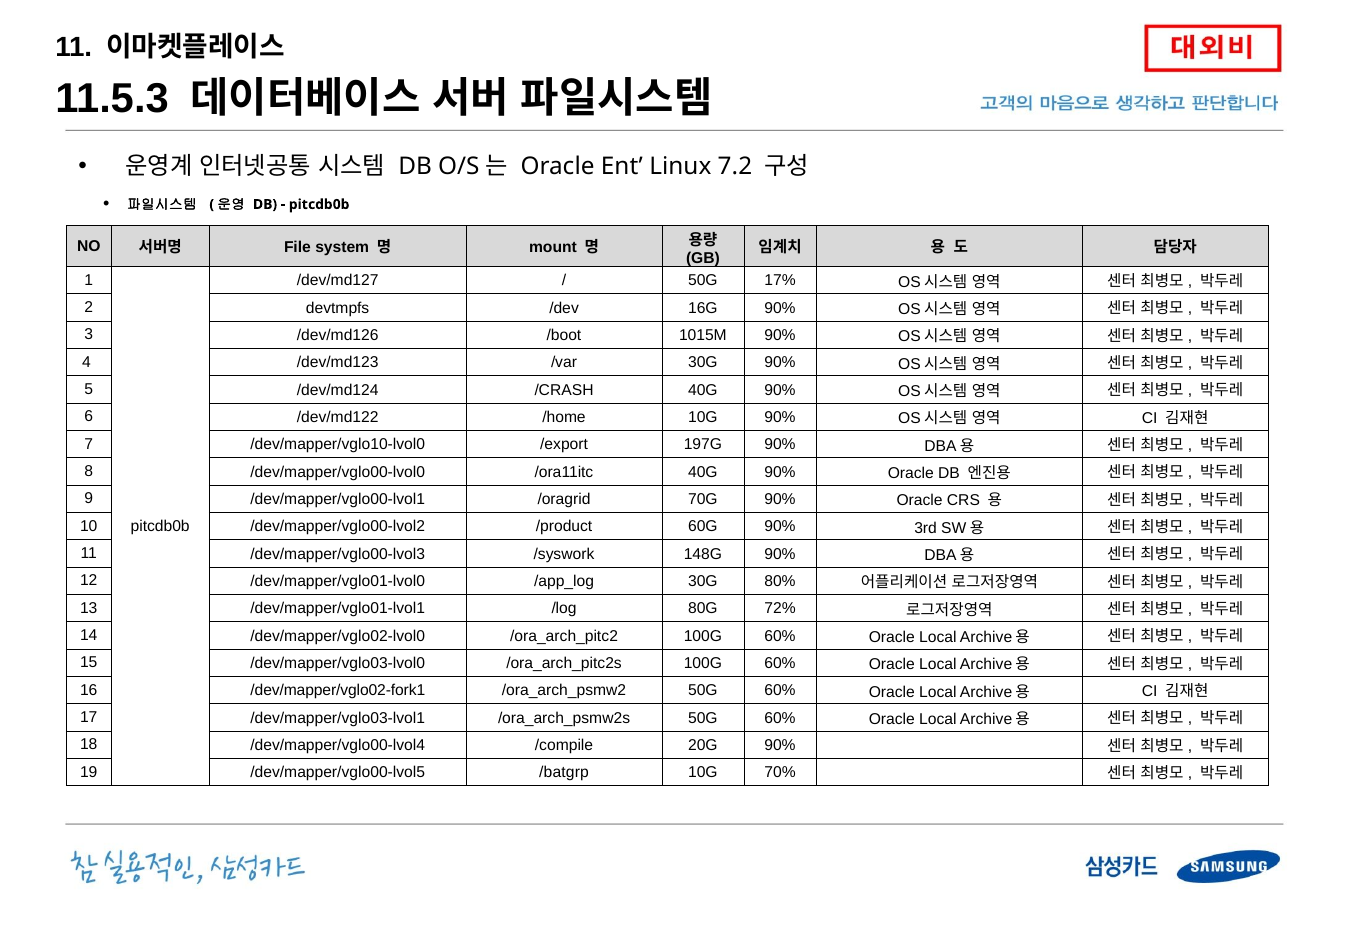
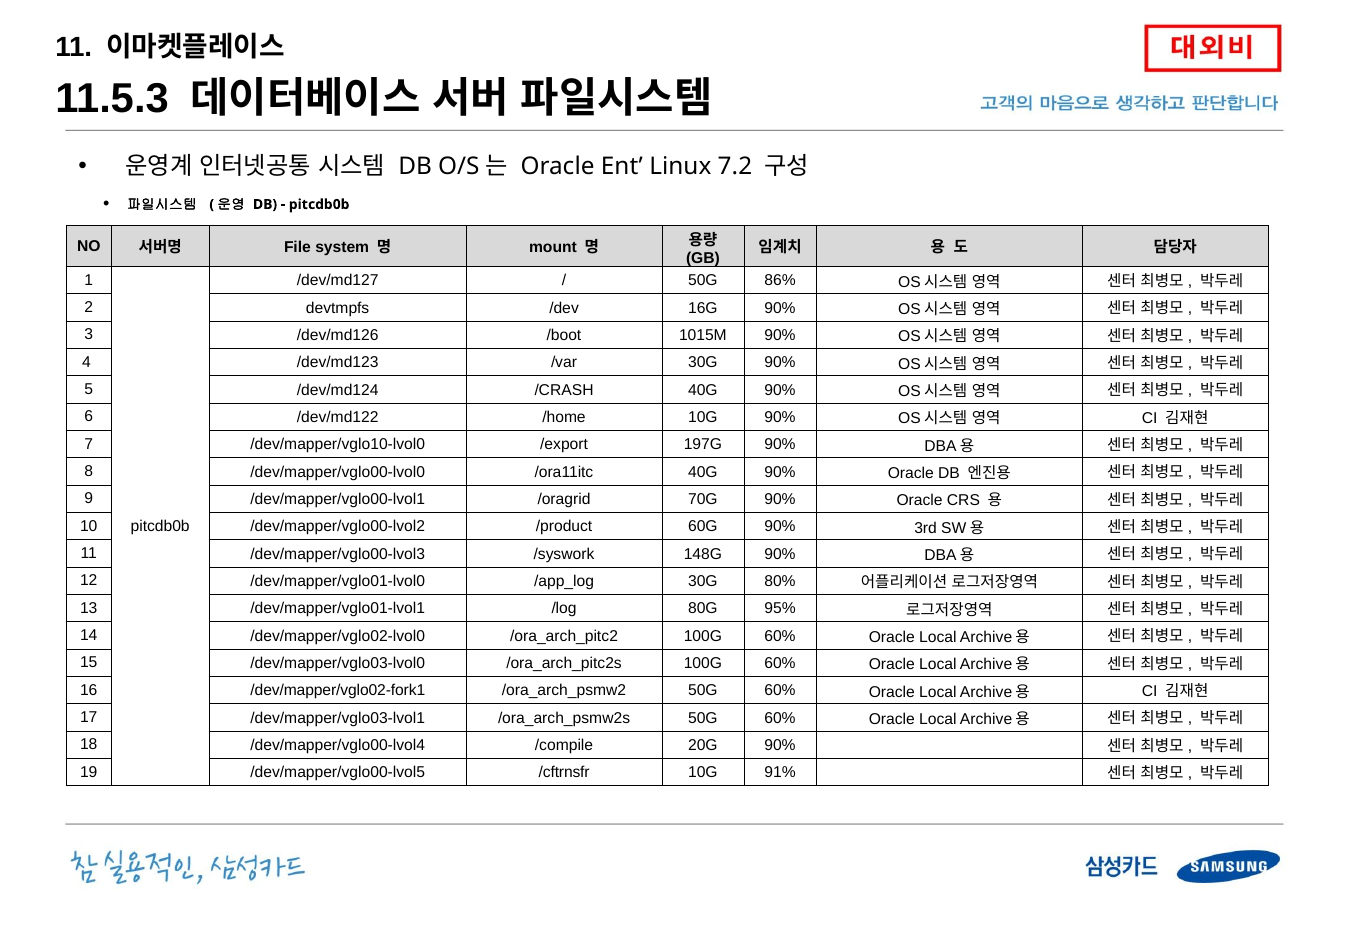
17%: 17% -> 86%
72%: 72% -> 95%
/batgrp: /batgrp -> /cftrnsfr
70%: 70% -> 91%
